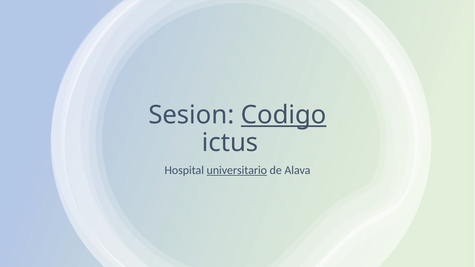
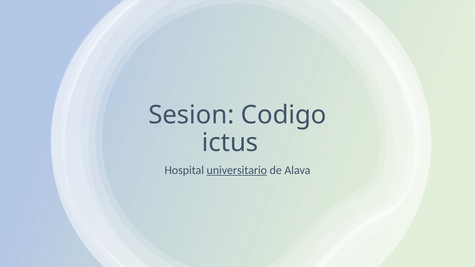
Codigo underline: present -> none
